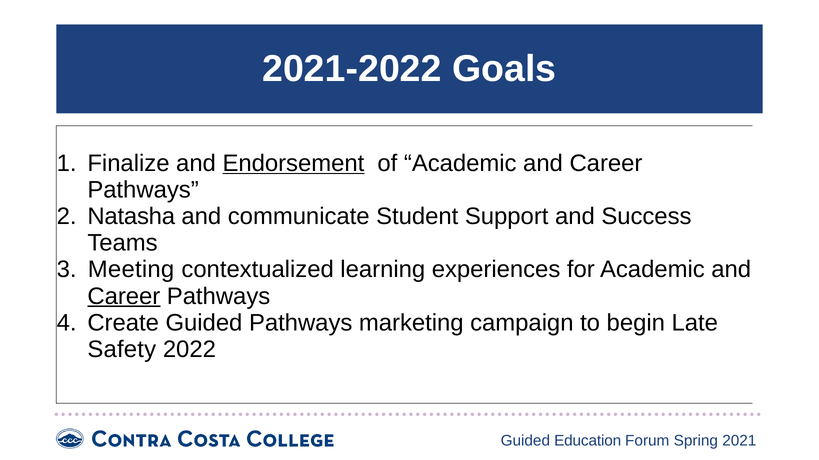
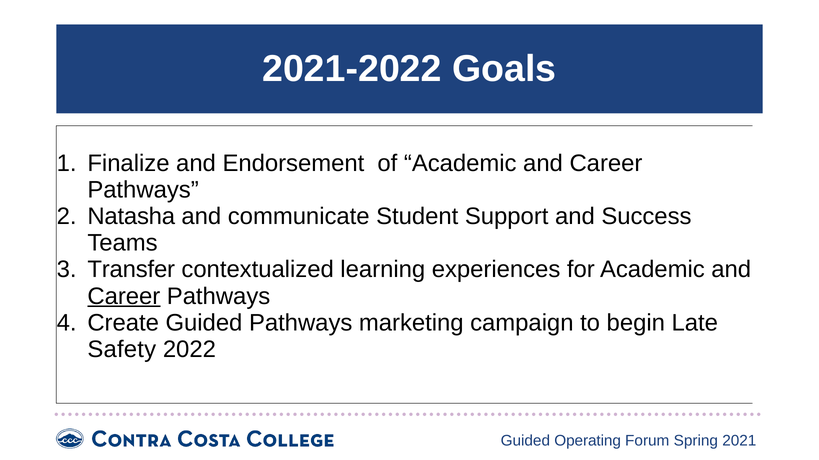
Endorsement underline: present -> none
Meeting: Meeting -> Transfer
Education: Education -> Operating
